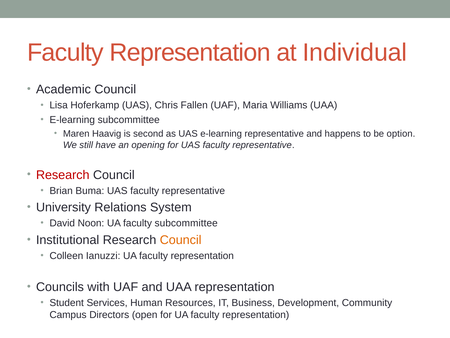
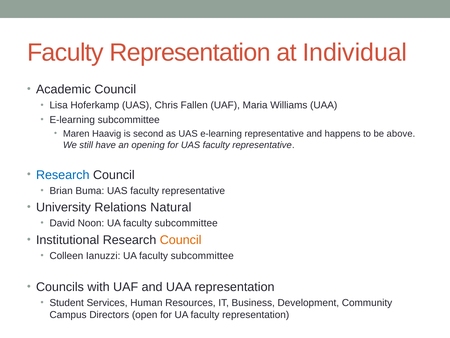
option: option -> above
Research at (63, 175) colour: red -> blue
System: System -> Natural
Ianuzzi UA faculty representation: representation -> subcommittee
